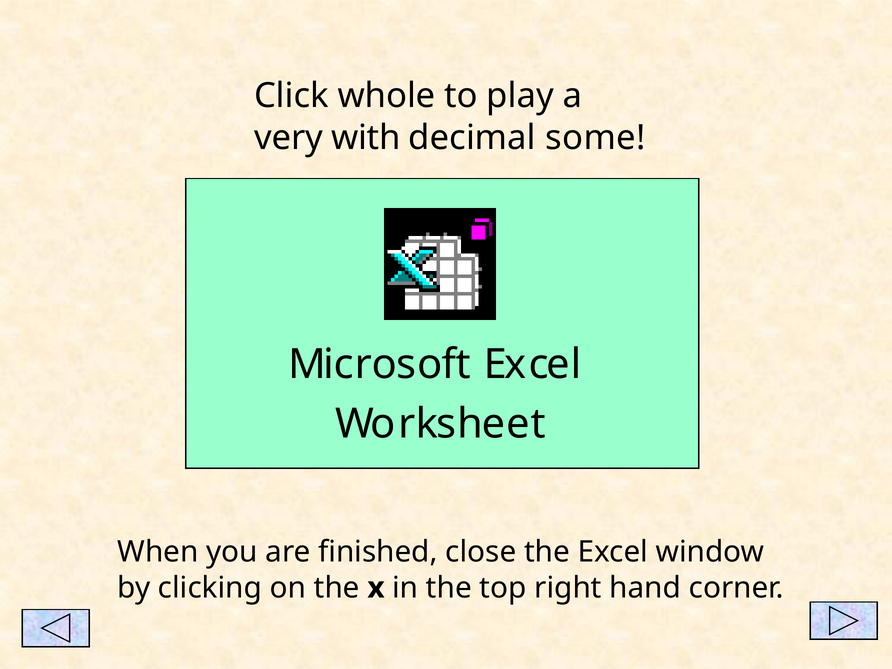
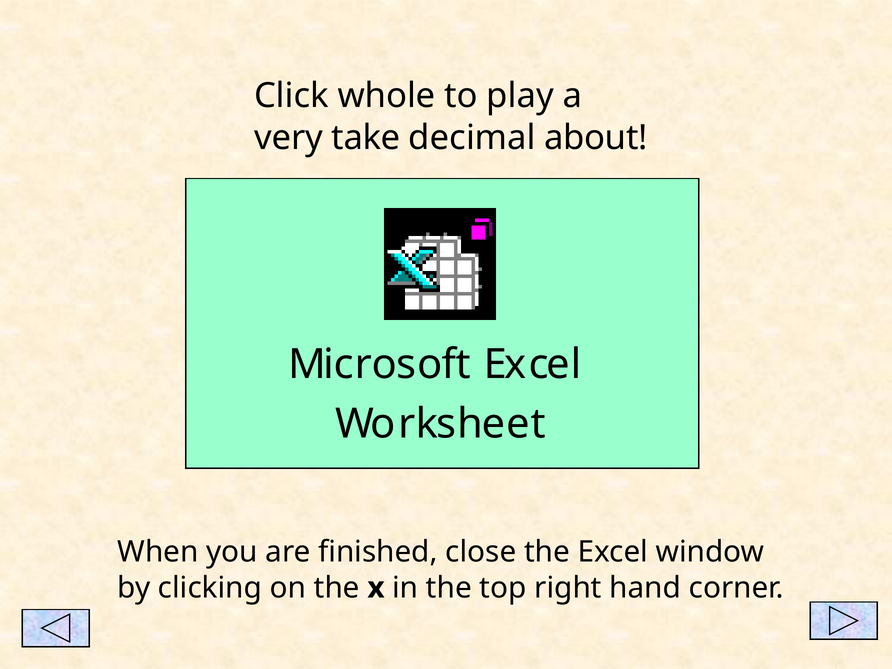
with: with -> take
some: some -> about
